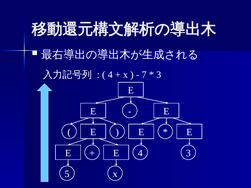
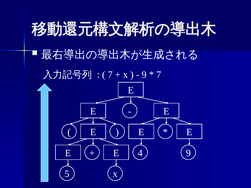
4 at (110, 75): 4 -> 7
7 at (144, 75): 7 -> 9
3 at (159, 75): 3 -> 7
4 3: 3 -> 9
